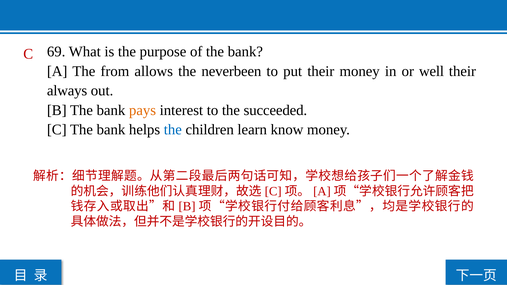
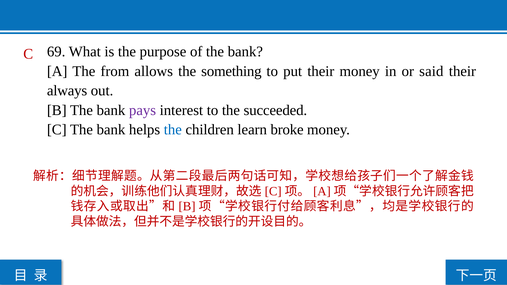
neverbeen: neverbeen -> something
well: well -> said
pays colour: orange -> purple
know: know -> broke
